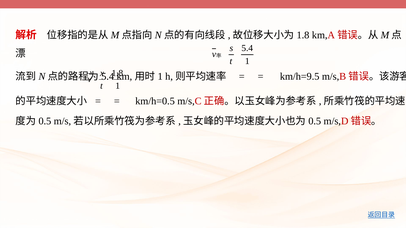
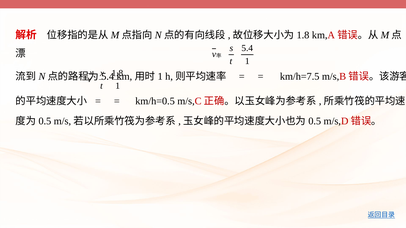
km/h=9.5: km/h=9.5 -> km/h=7.5
